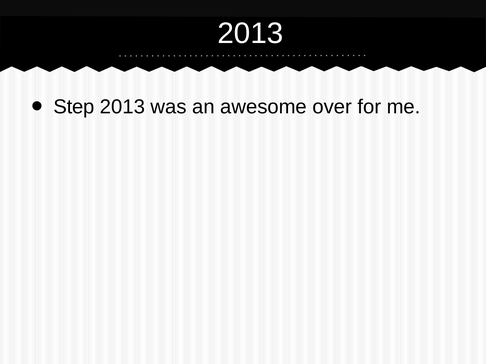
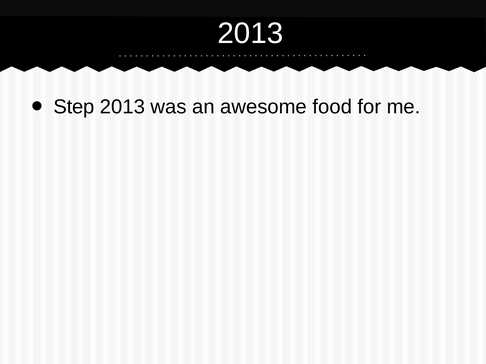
over: over -> food
